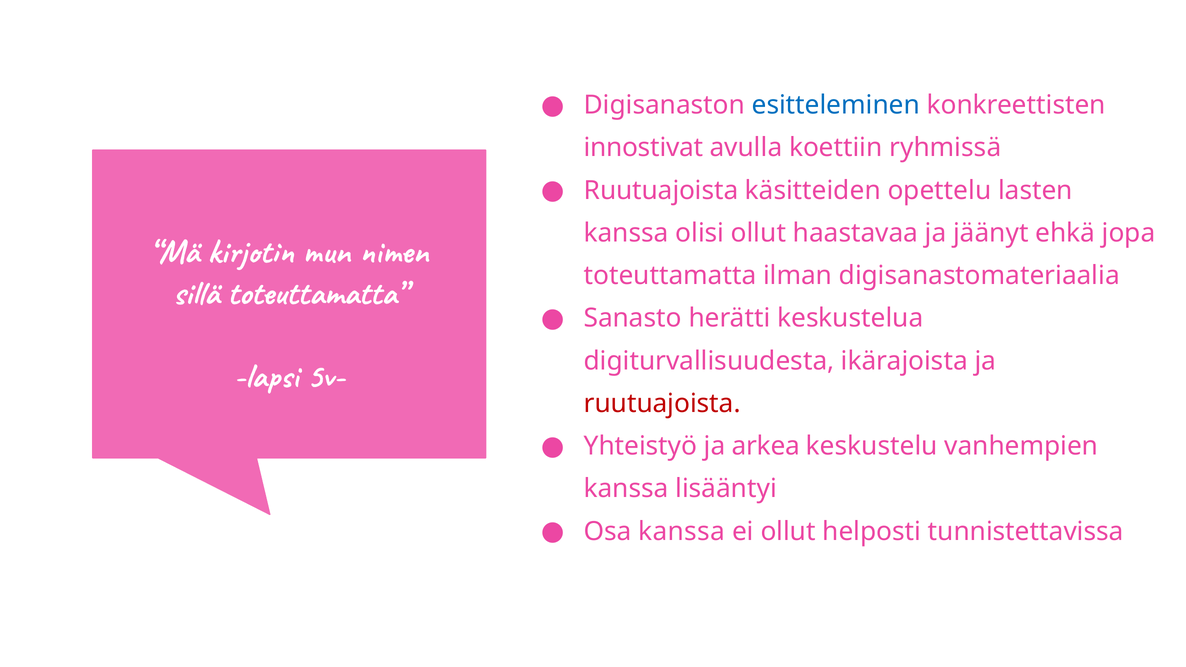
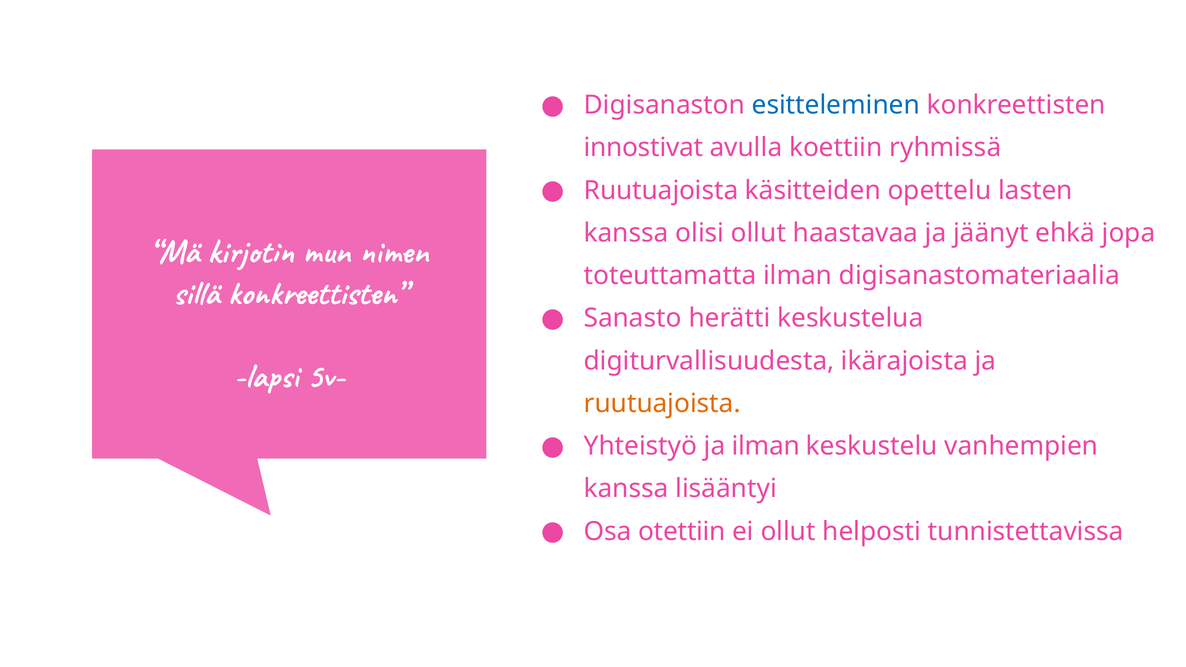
sillä toteuttamatta: toteuttamatta -> konkreettisten
ruutuajoista at (662, 404) colour: red -> orange
ja arkea: arkea -> ilman
Osa kanssa: kanssa -> otettiin
